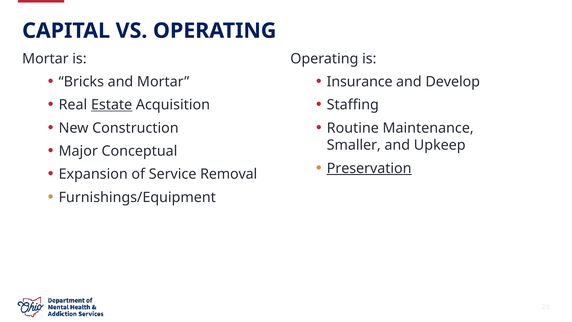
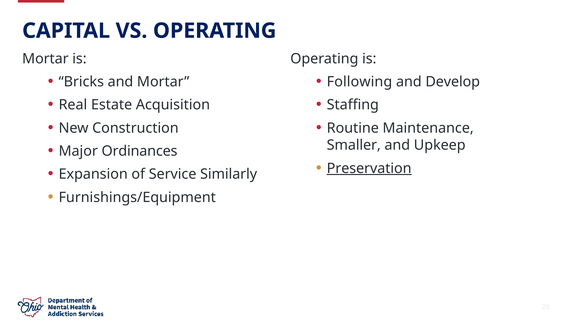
Insurance: Insurance -> Following
Estate underline: present -> none
Conceptual: Conceptual -> Ordinances
Removal: Removal -> Similarly
